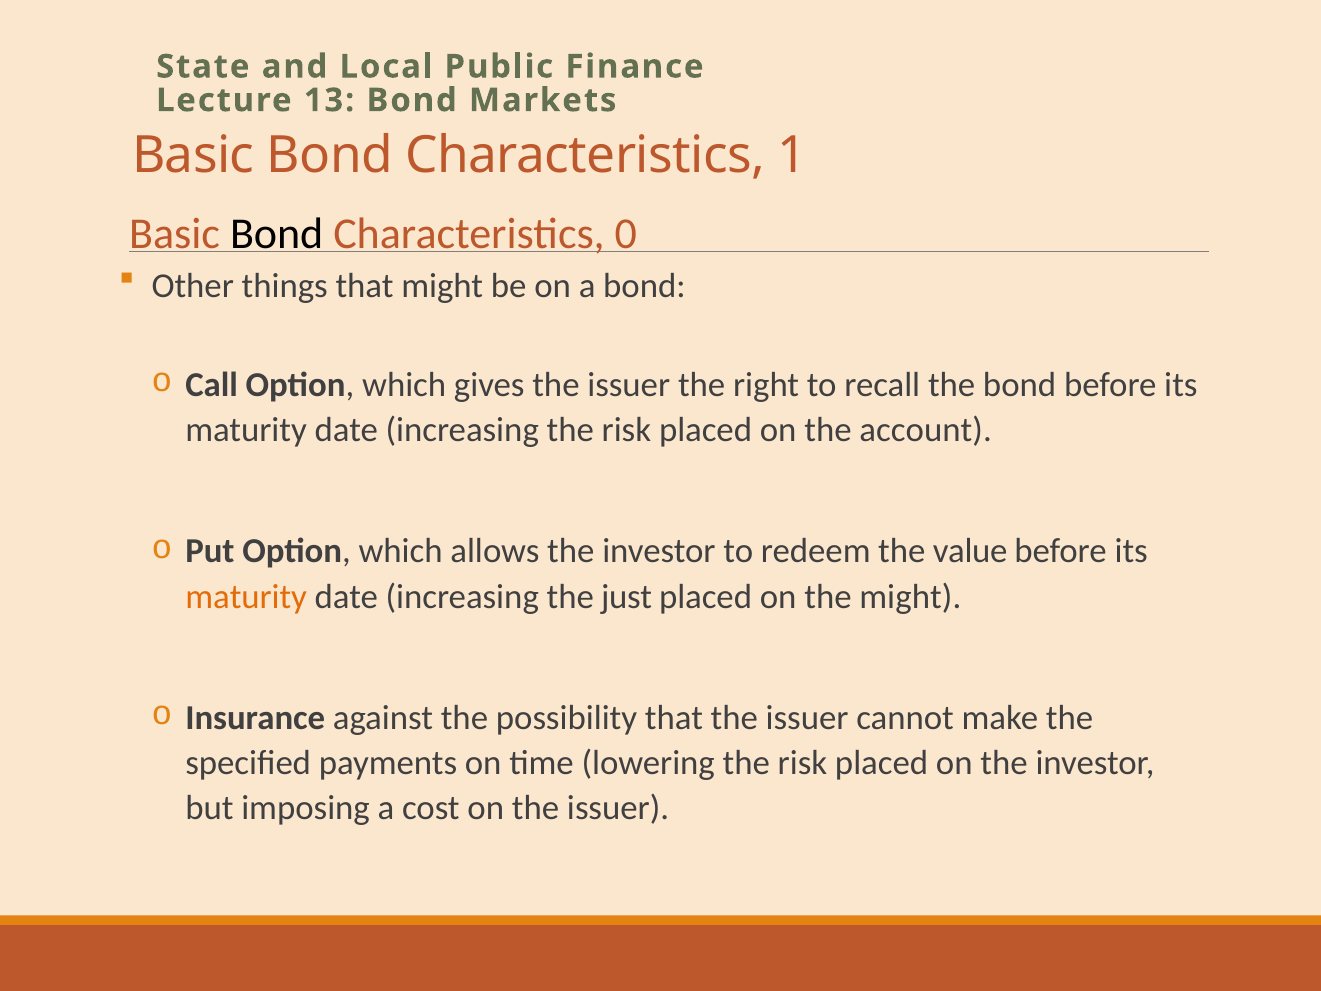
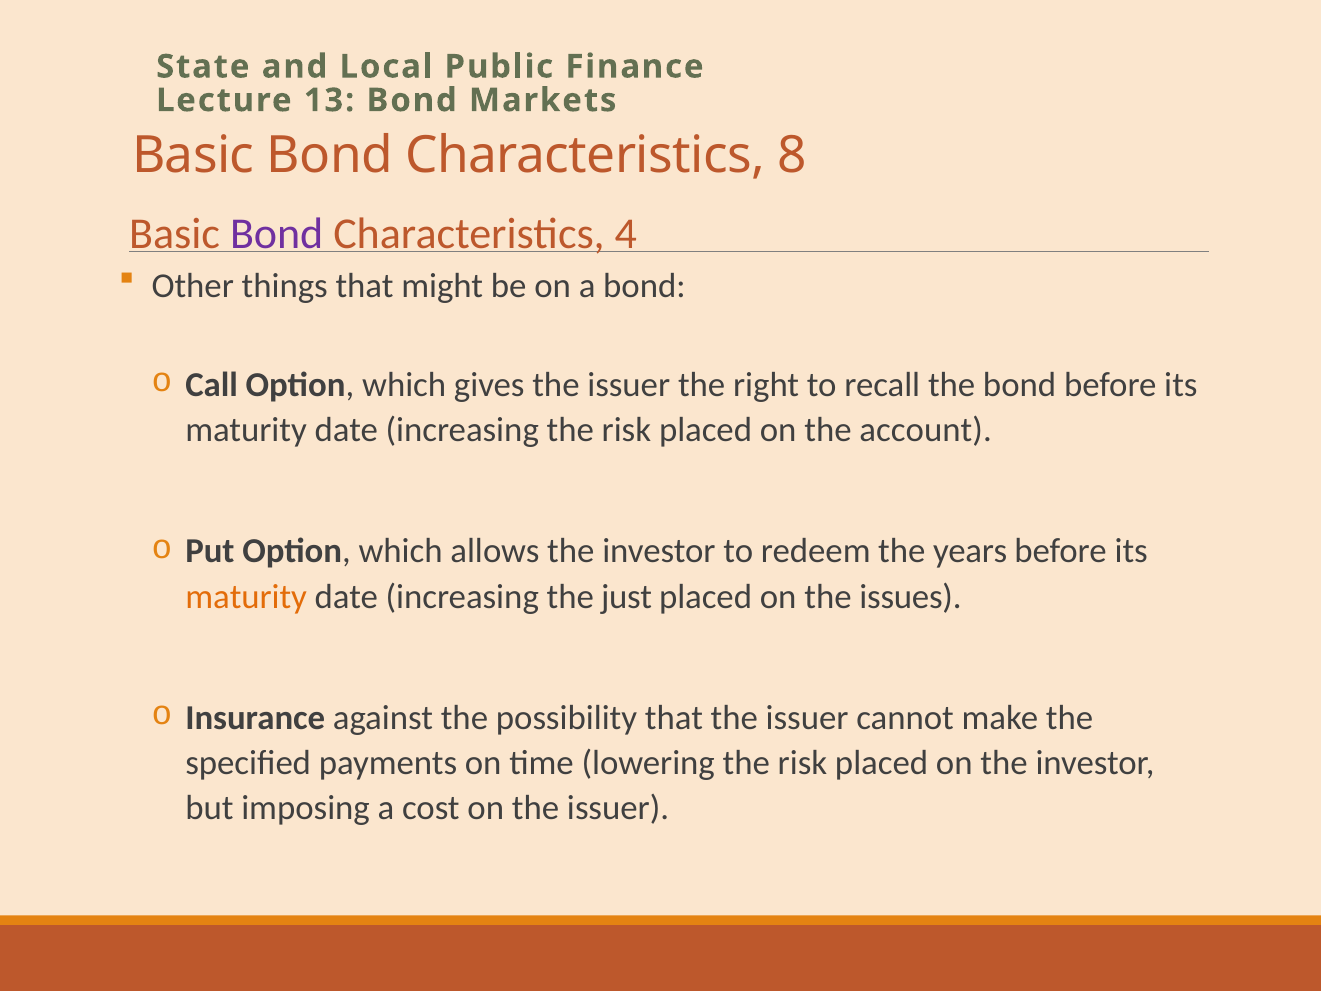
1: 1 -> 8
Bond at (277, 234) colour: black -> purple
0: 0 -> 4
value: value -> years
the might: might -> issues
